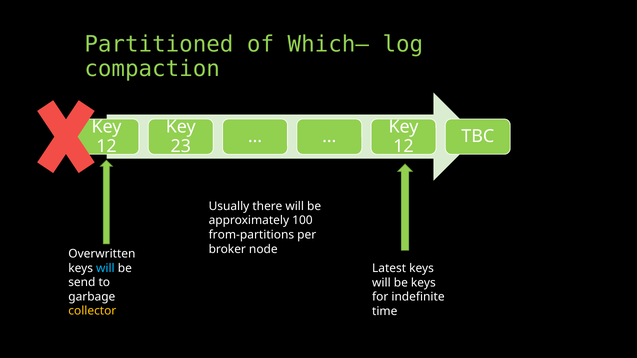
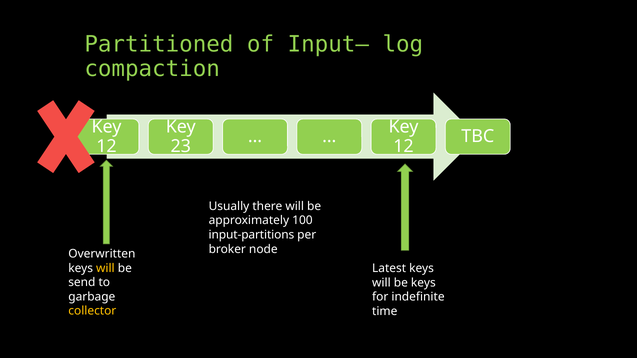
Which–: Which– -> Input–
from-partitions: from-partitions -> input-partitions
will at (105, 268) colour: light blue -> yellow
